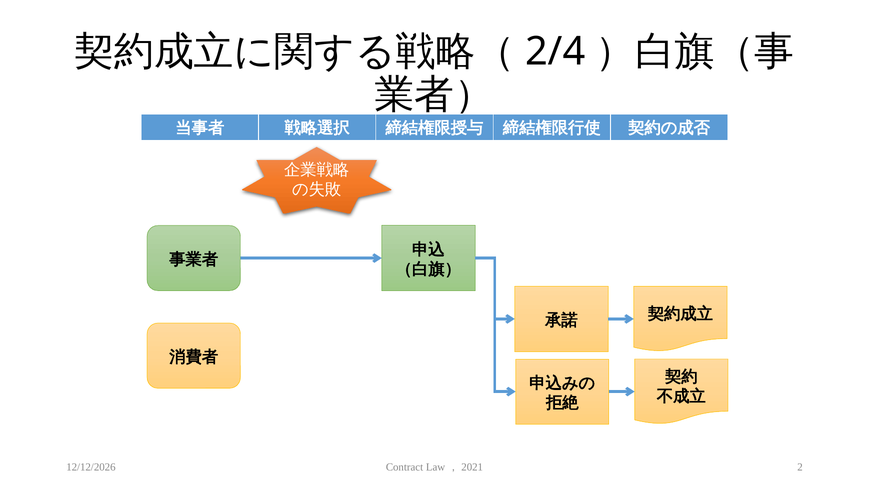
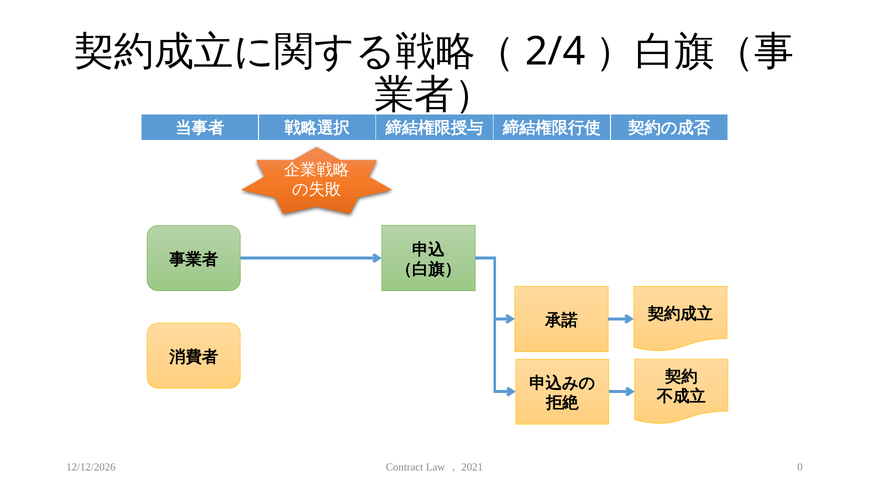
2: 2 -> 0
